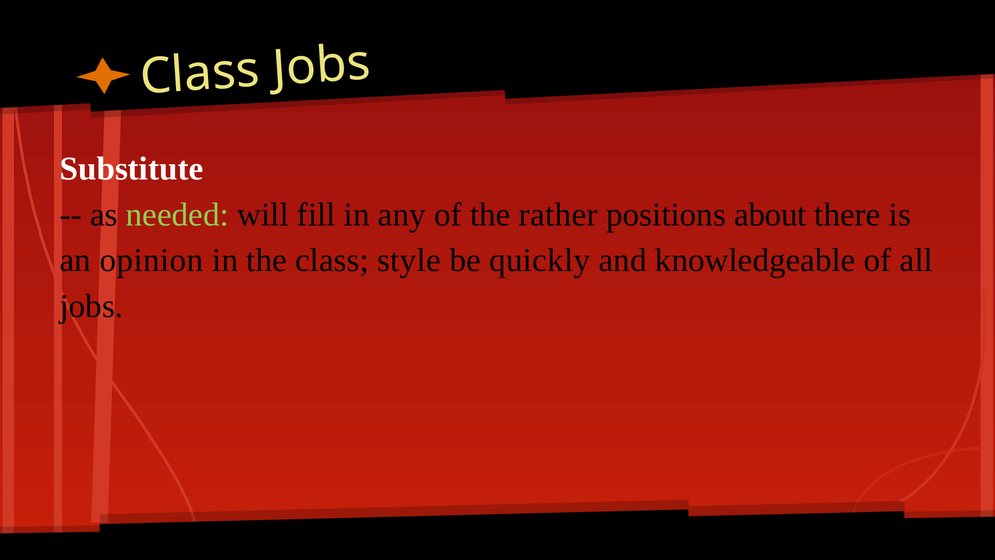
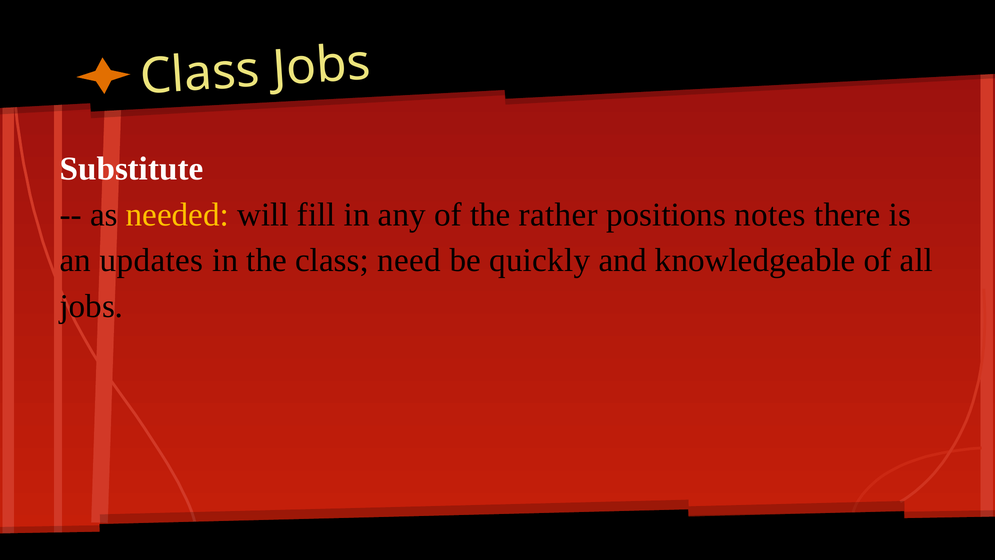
needed colour: light green -> yellow
about: about -> notes
opinion: opinion -> updates
style: style -> need
